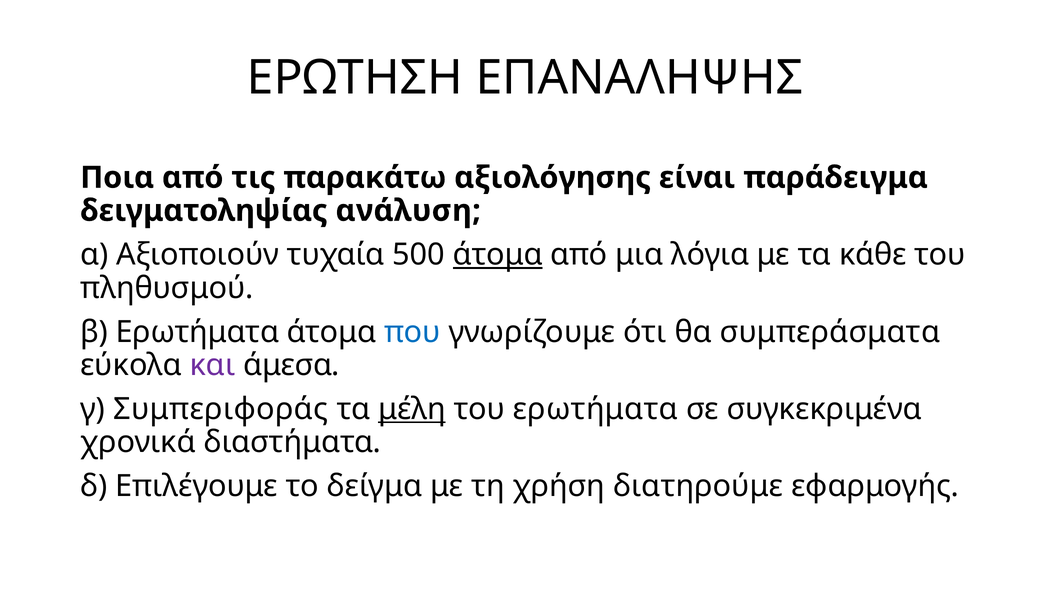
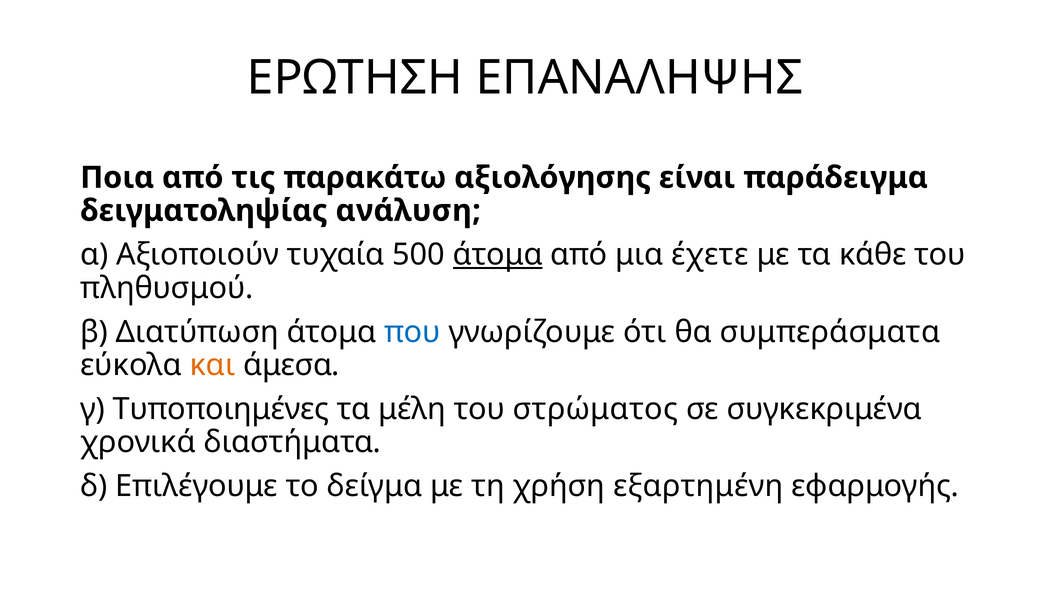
λόγια: λόγια -> έχετε
β Ερωτήματα: Ερωτήματα -> Διατύπωση
και colour: purple -> orange
Συμπεριφοράς: Συμπεριφοράς -> Τυποποιημένες
μέλη underline: present -> none
του ερωτήματα: ερωτήματα -> στρώματος
διατηρούμε: διατηρούμε -> εξαρτημένη
